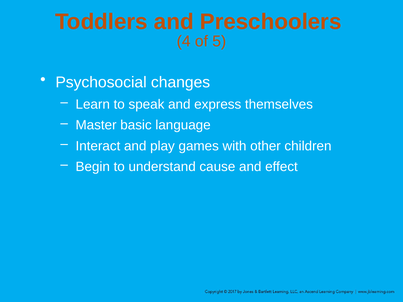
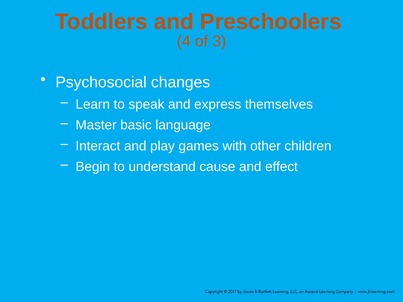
5: 5 -> 3
